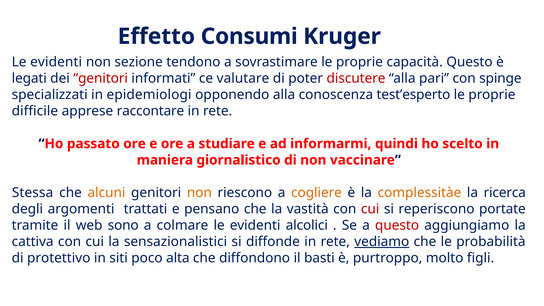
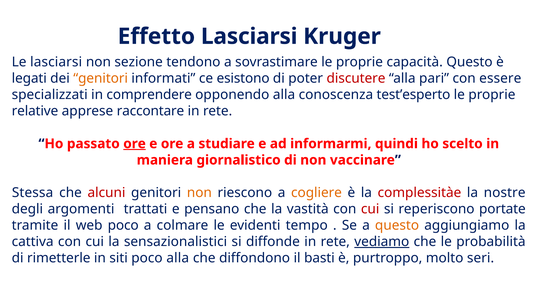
Effetto Consumi: Consumi -> Lasciarsi
evidenti at (56, 62): evidenti -> lasciarsi
genitori at (101, 78) colour: red -> orange
valutare: valutare -> esistono
spinge: spinge -> essere
epidemiologi: epidemiologi -> comprendere
difficile: difficile -> relative
ore at (135, 144) underline: none -> present
alcuni colour: orange -> red
complessitàe colour: orange -> red
ricerca: ricerca -> nostre
web sono: sono -> poco
alcolici: alcolici -> tempo
questo at (397, 225) colour: red -> orange
protettivo: protettivo -> rimetterle
poco alta: alta -> alla
figli: figli -> seri
